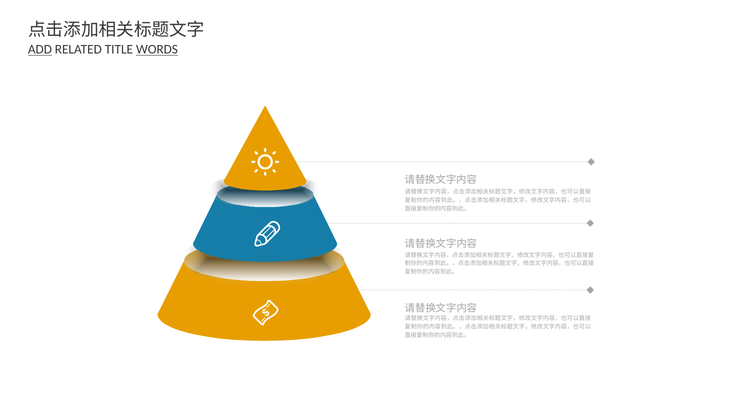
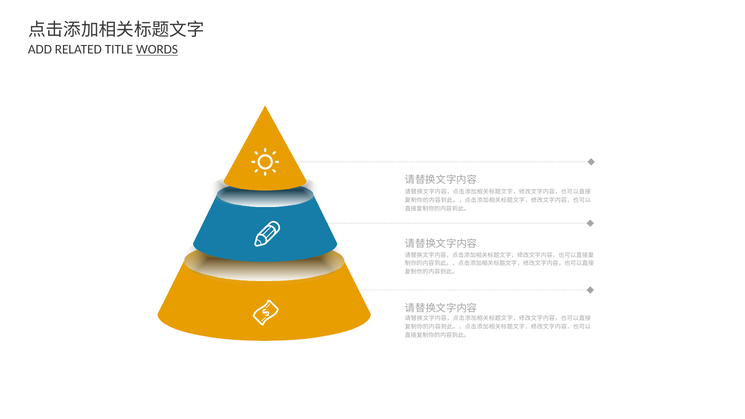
ADD underline: present -> none
